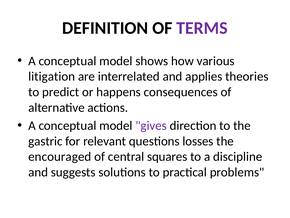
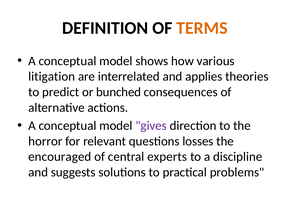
TERMS colour: purple -> orange
happens: happens -> bunched
gastric: gastric -> horror
squares: squares -> experts
